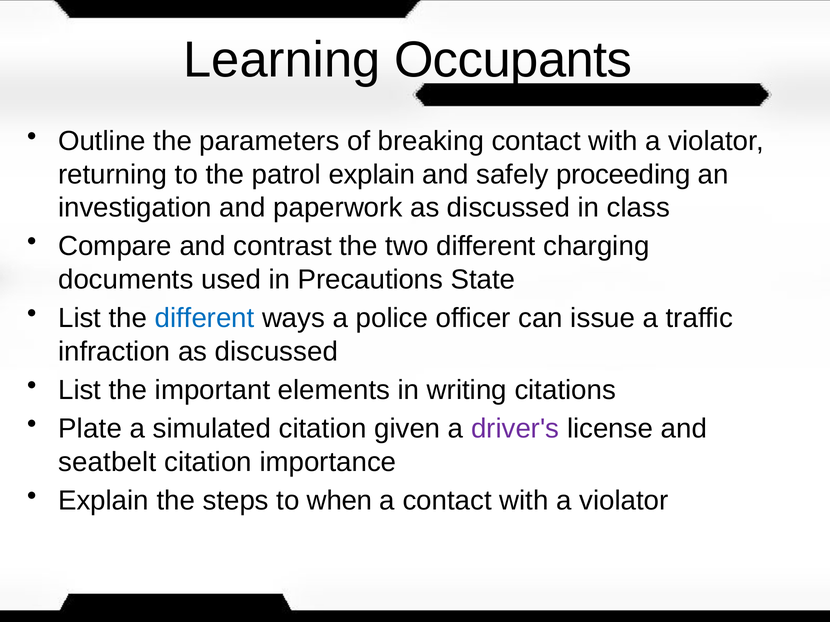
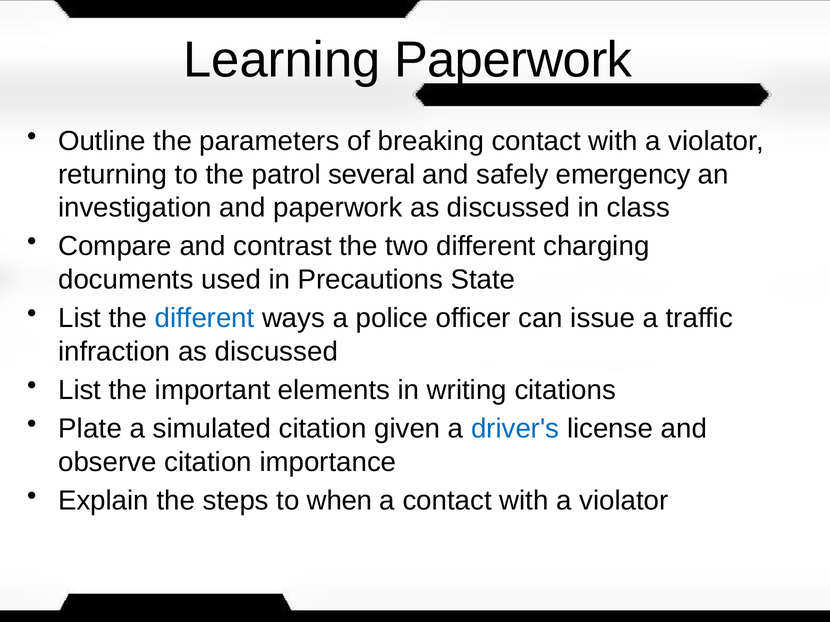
Learning Occupants: Occupants -> Paperwork
patrol explain: explain -> several
proceeding: proceeding -> emergency
driver's colour: purple -> blue
seatbelt: seatbelt -> observe
